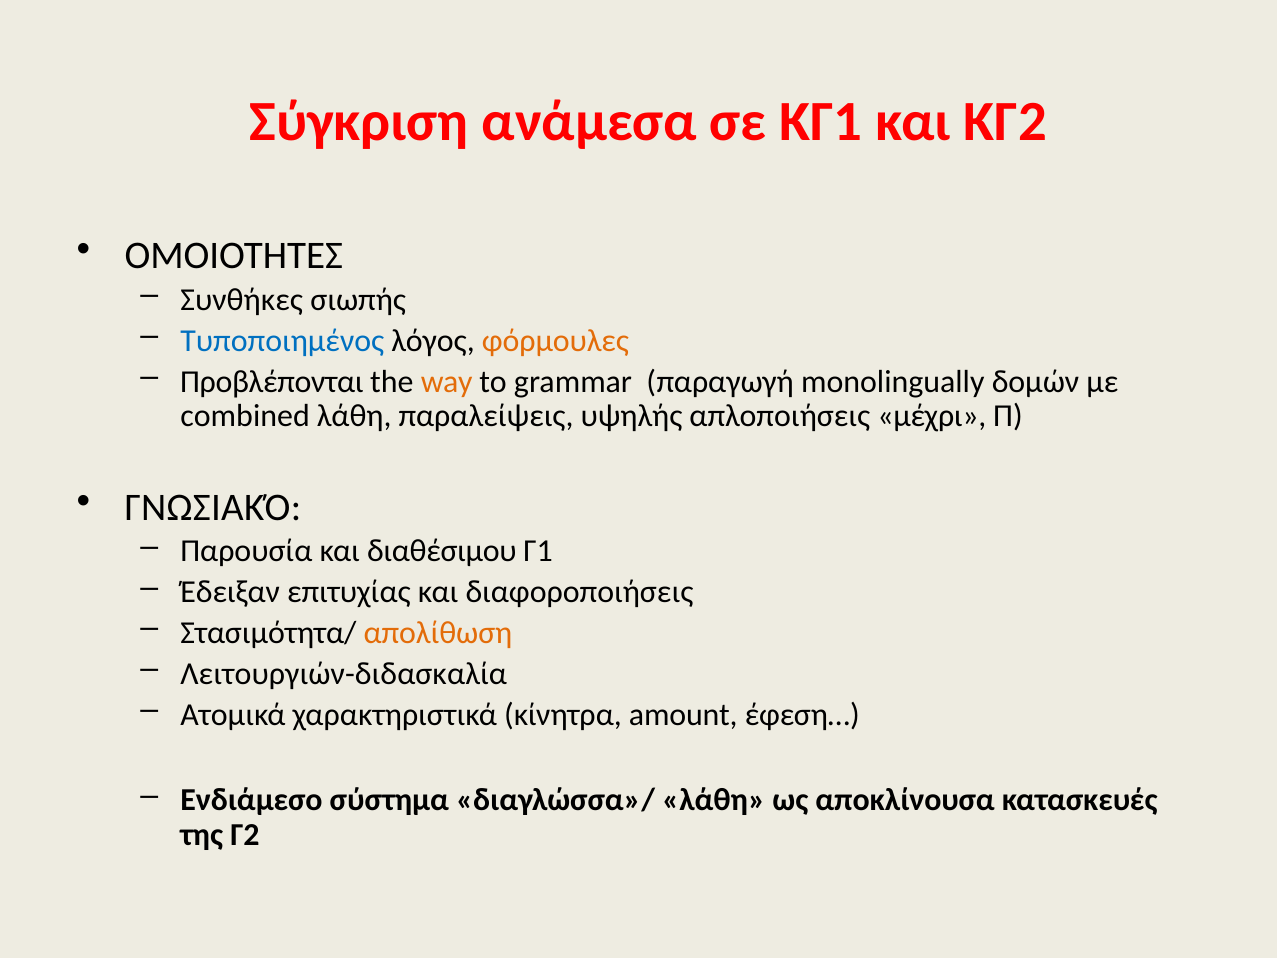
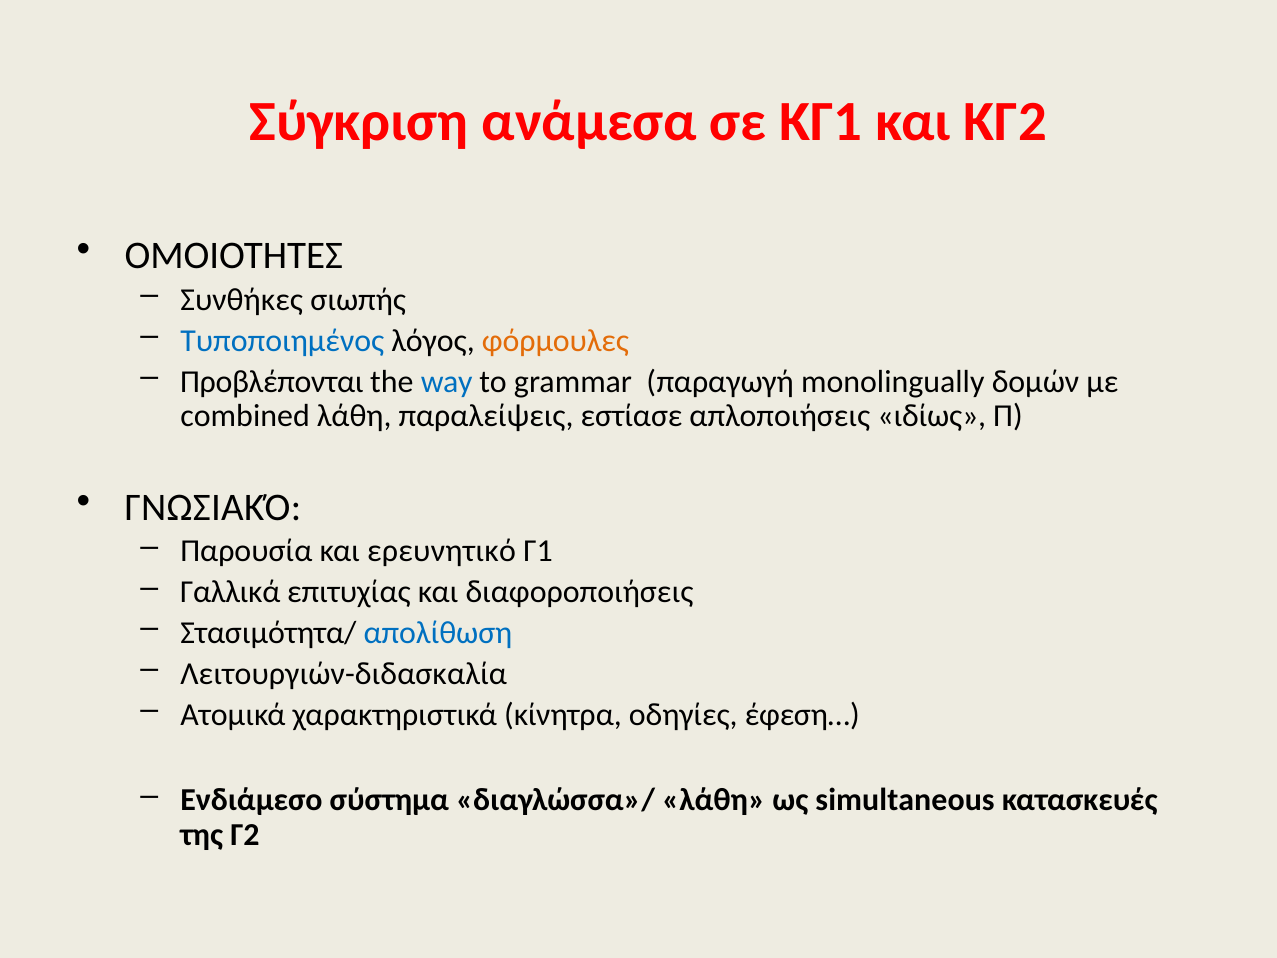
way colour: orange -> blue
υψηλής: υψηλής -> εστίασε
μέχρι: μέχρι -> ιδίως
διαθέσιμου: διαθέσιμου -> ερευνητικό
Έδειξαν: Έδειξαν -> Γαλλικά
απολίθωση colour: orange -> blue
amount: amount -> οδηγίες
αποκλίνουσα: αποκλίνουσα -> simultaneous
